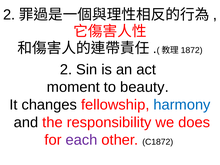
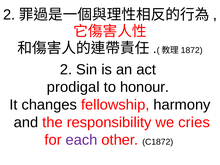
moment: moment -> prodigal
beauty: beauty -> honour
harmony colour: blue -> black
does: does -> cries
